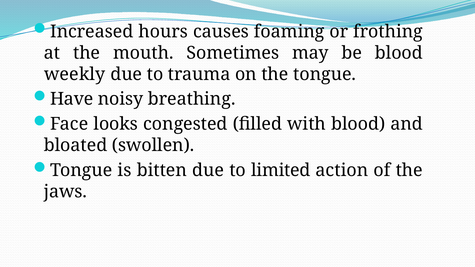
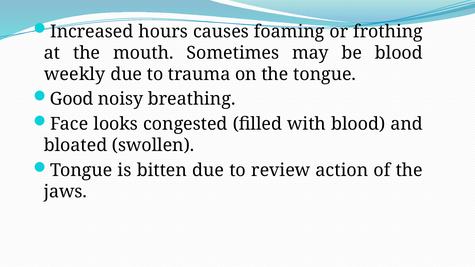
Have: Have -> Good
limited: limited -> review
